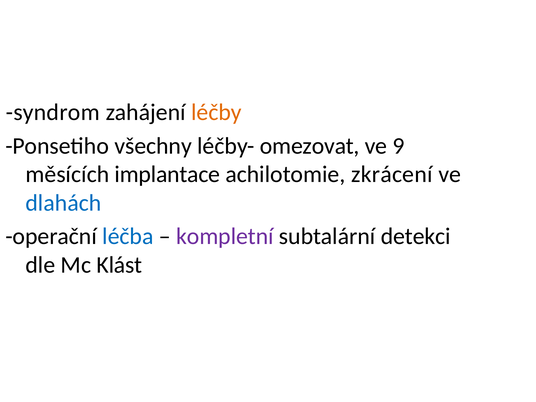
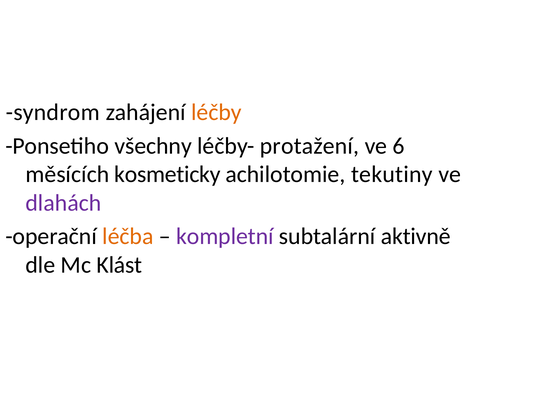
omezovat: omezovat -> protažení
9: 9 -> 6
implantace: implantace -> kosmeticky
zkrácení: zkrácení -> tekutiny
dlahách colour: blue -> purple
léčba colour: blue -> orange
detekci: detekci -> aktivně
